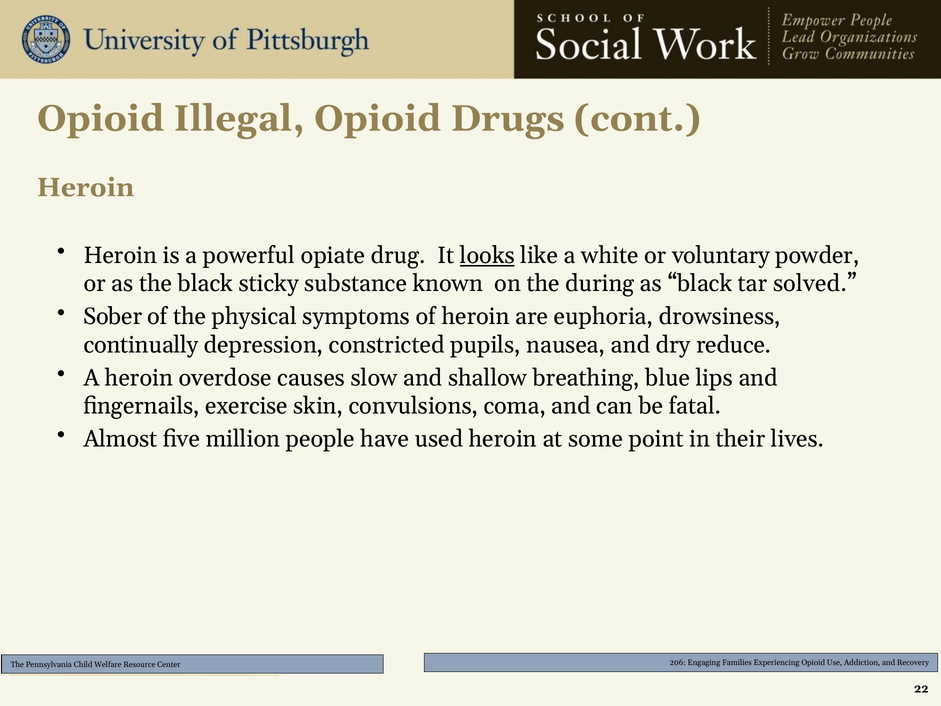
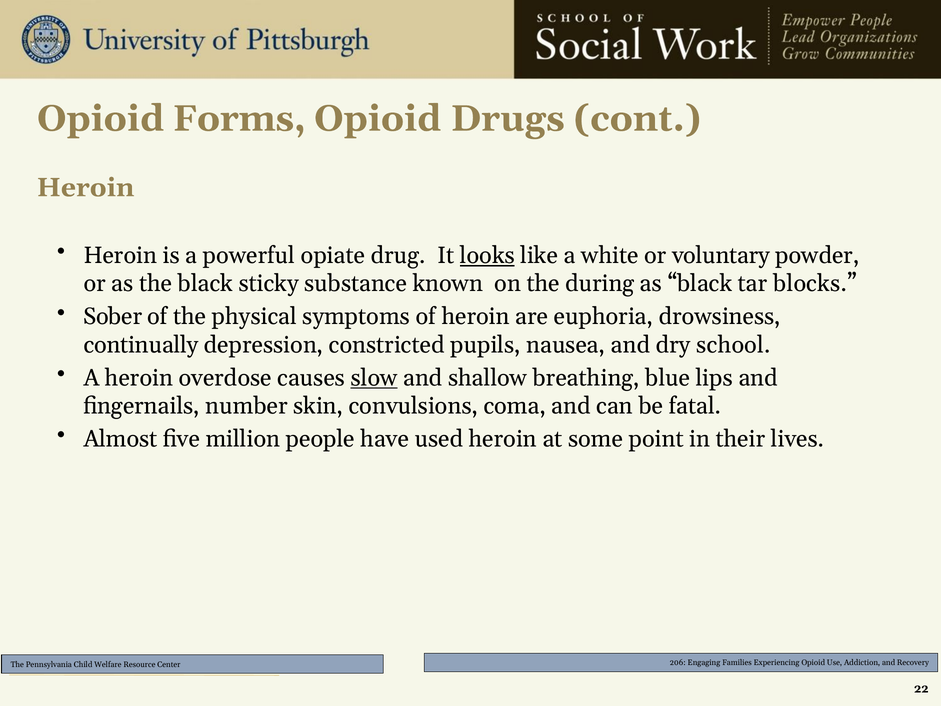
Illegal: Illegal -> Forms
solved: solved -> blocks
reduce: reduce -> school
slow underline: none -> present
exercise: exercise -> number
